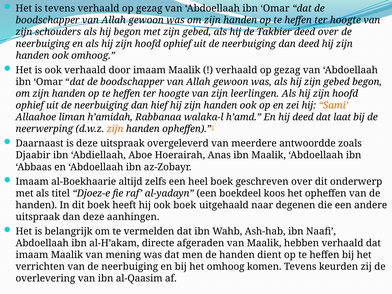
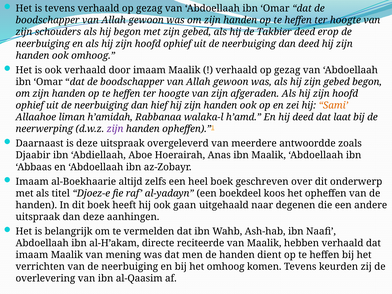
deed over: over -> erop
leerlingen: leerlingen -> afgeraden
zijn at (115, 129) colour: orange -> purple
ook boek: boek -> gaan
afgeraden: afgeraden -> reciteerde
